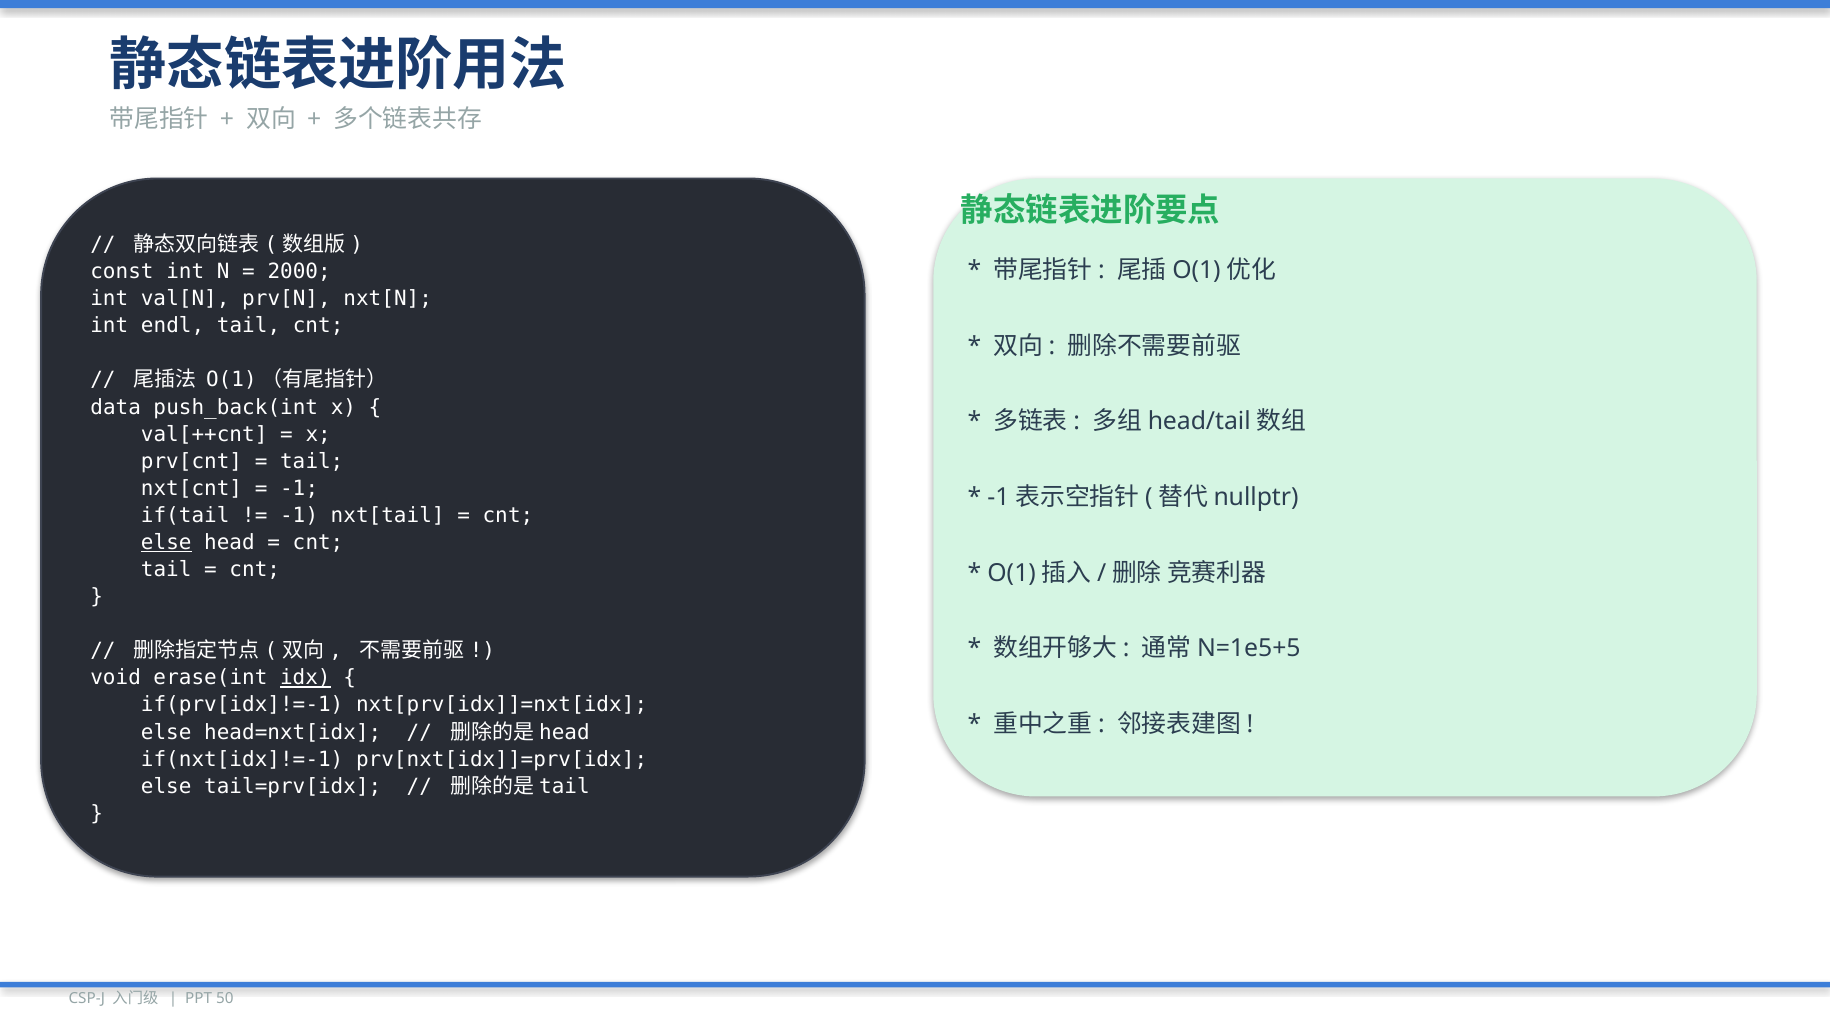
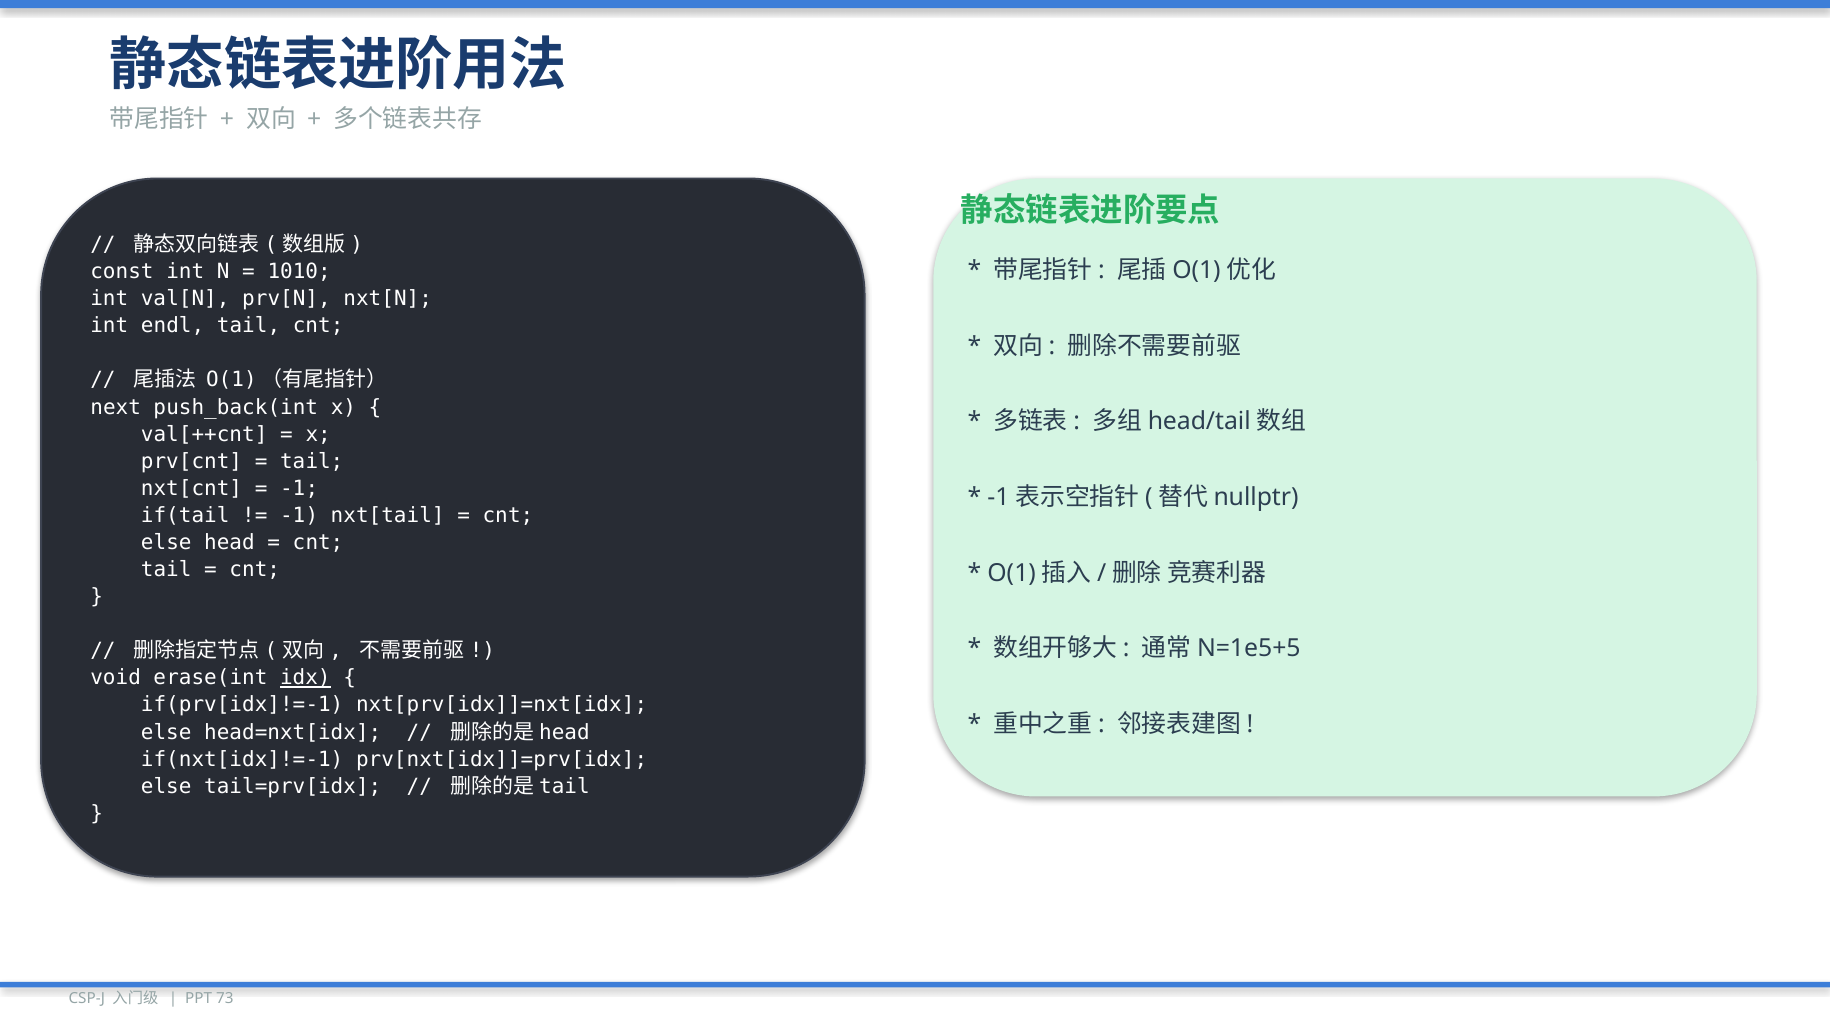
2000: 2000 -> 1010
data: data -> next
else at (166, 542) underline: present -> none
50: 50 -> 73
